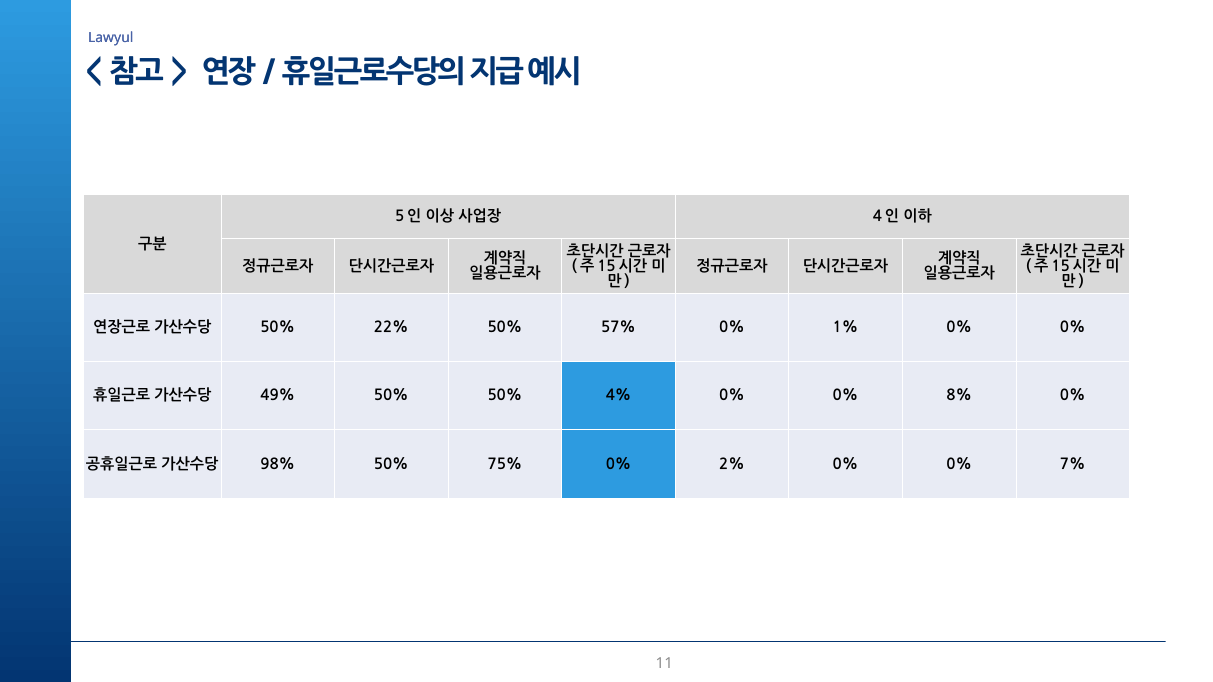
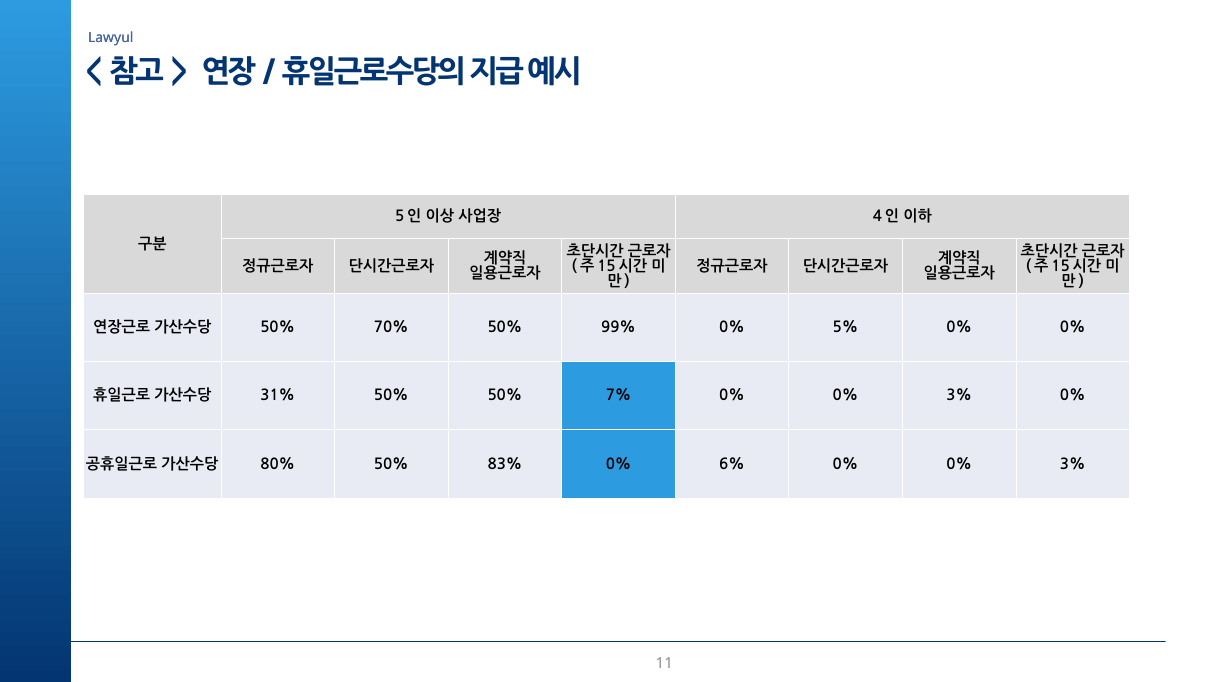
22%: 22% -> 70%
57%: 57% -> 99%
1%: 1% -> 5%
49%: 49% -> 31%
4%: 4% -> 7%
8% at (959, 396): 8% -> 3%
98%: 98% -> 80%
75%: 75% -> 83%
2%: 2% -> 6%
7% at (1073, 464): 7% -> 3%
